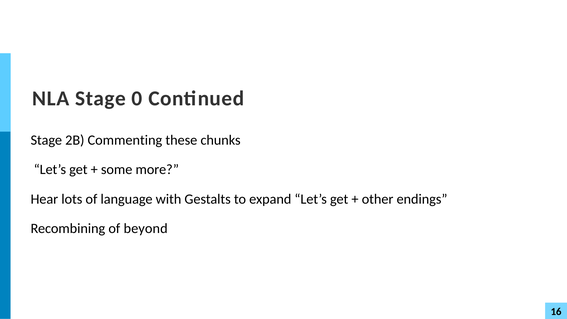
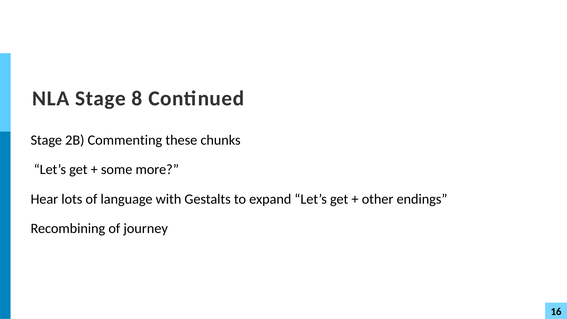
0: 0 -> 8
beyond: beyond -> journey
